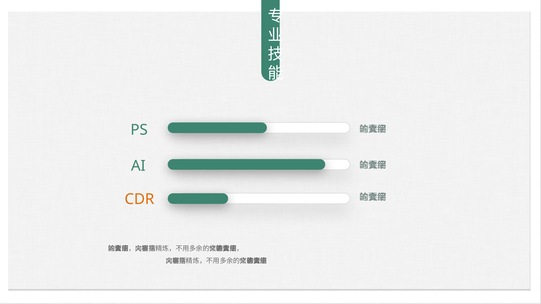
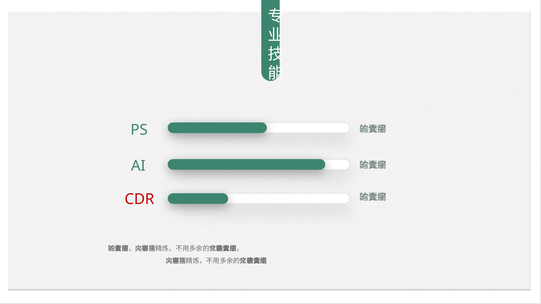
CDR colour: orange -> red
